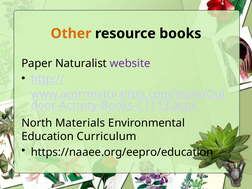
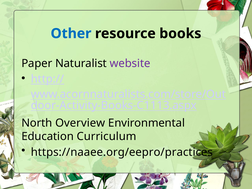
Other colour: orange -> blue
Materials: Materials -> Overview
https://naaee.org/eepro/education: https://naaee.org/eepro/education -> https://naaee.org/eepro/practices
